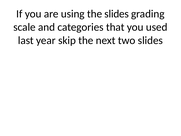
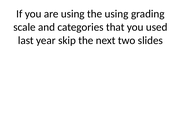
the slides: slides -> using
